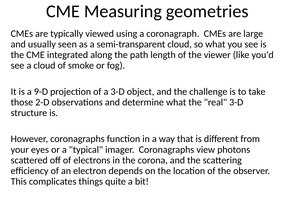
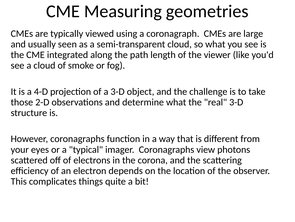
9-D: 9-D -> 4-D
